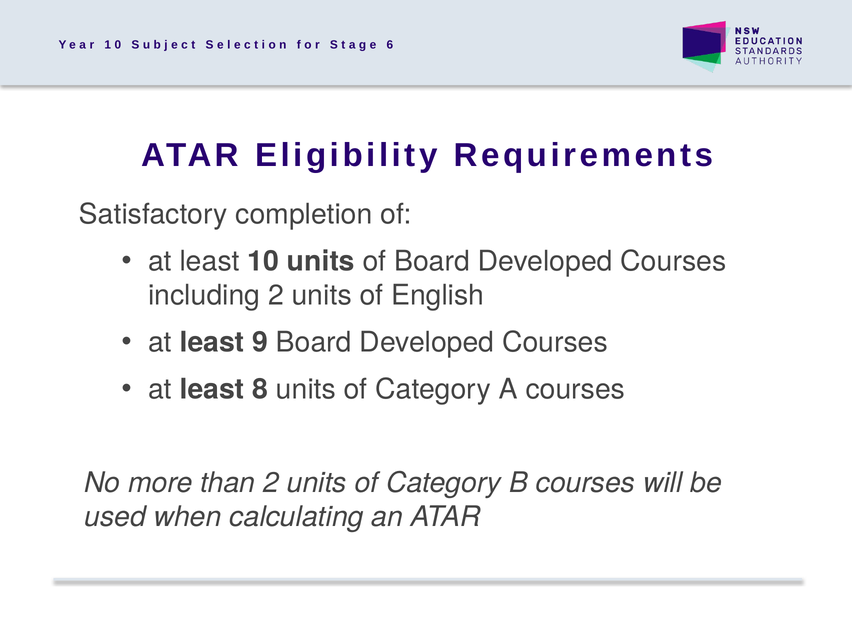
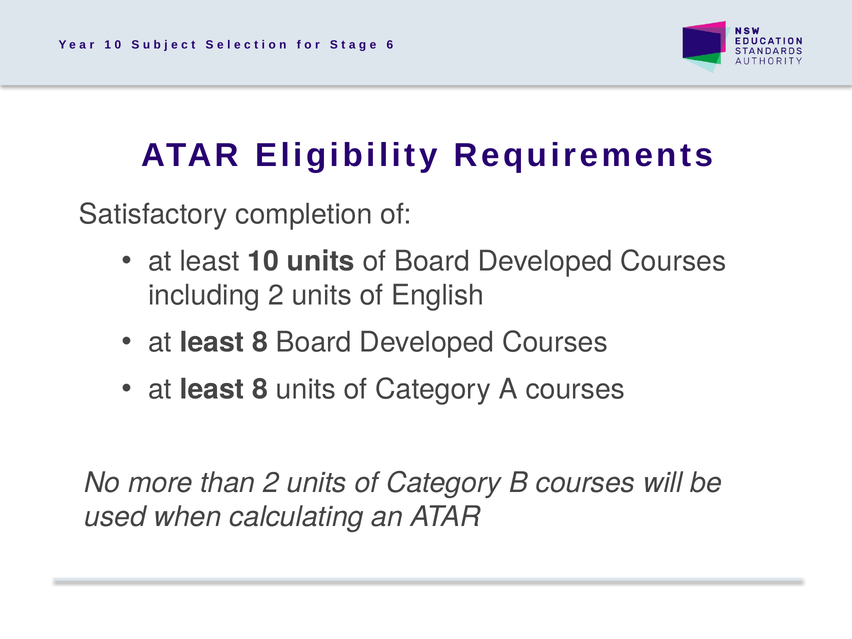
9 at (260, 342): 9 -> 8
